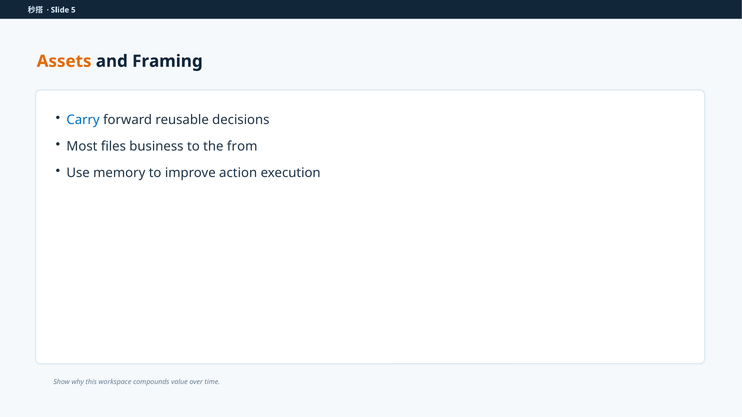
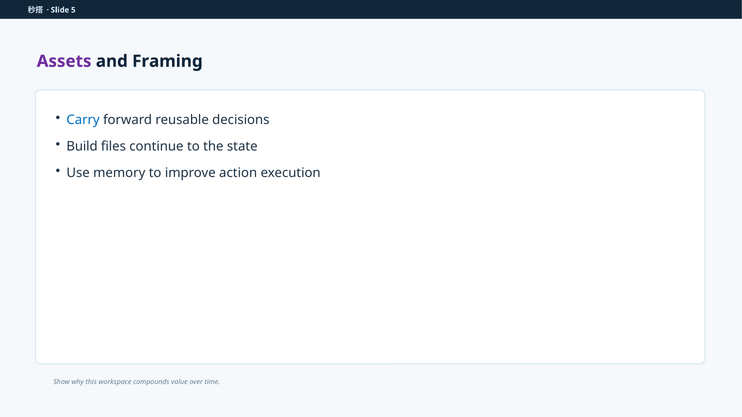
Assets colour: orange -> purple
Most: Most -> Build
business: business -> continue
from: from -> state
